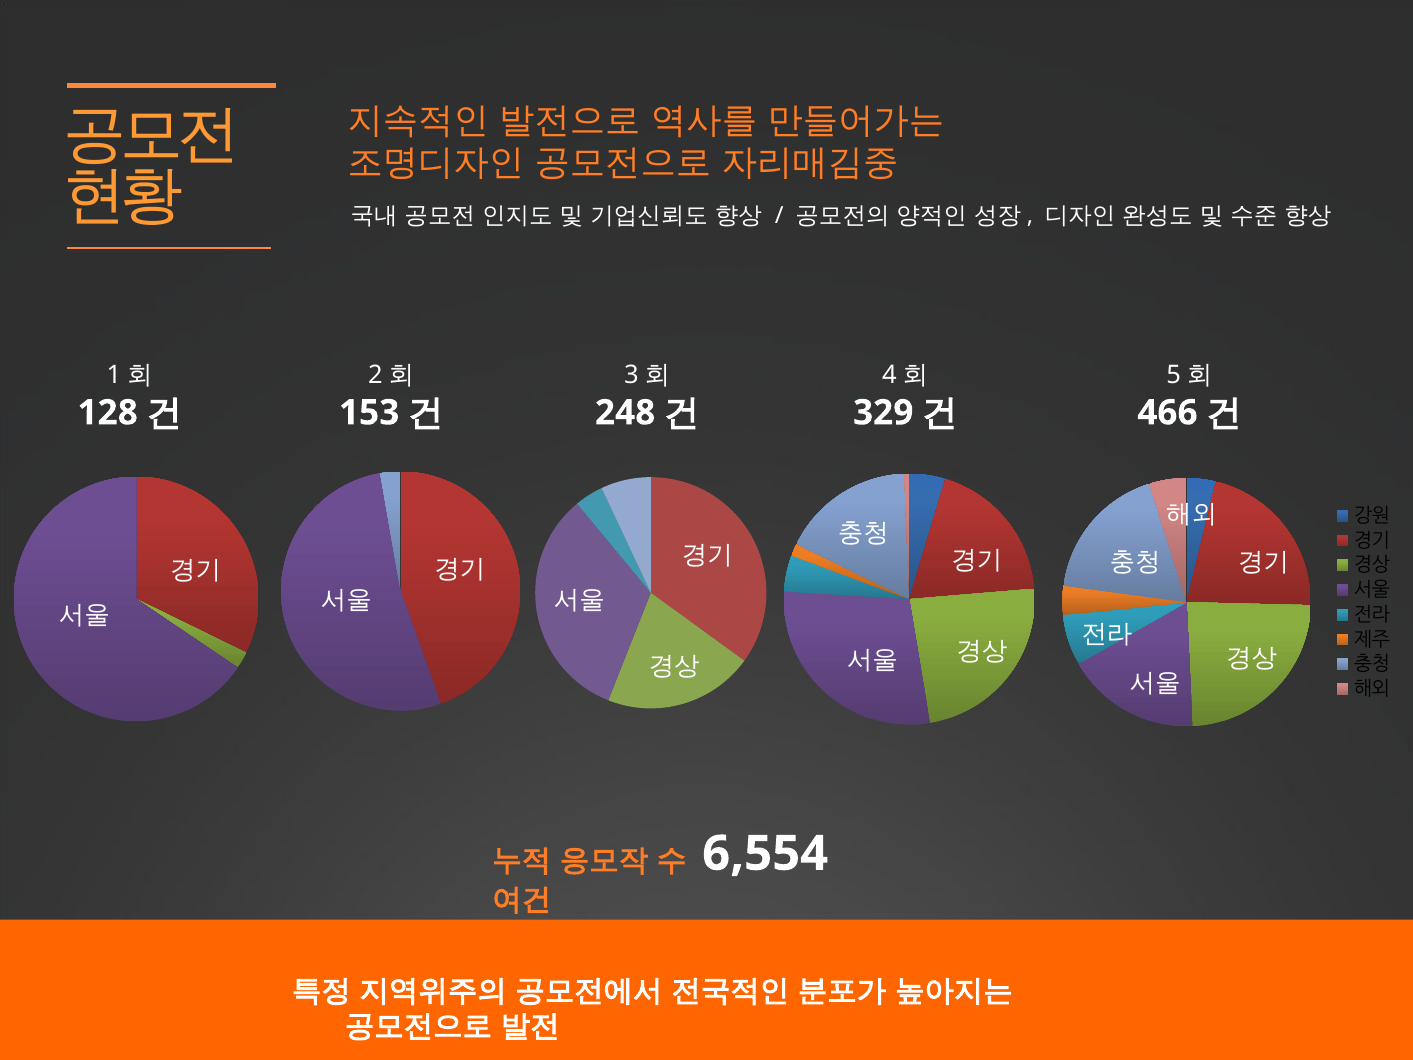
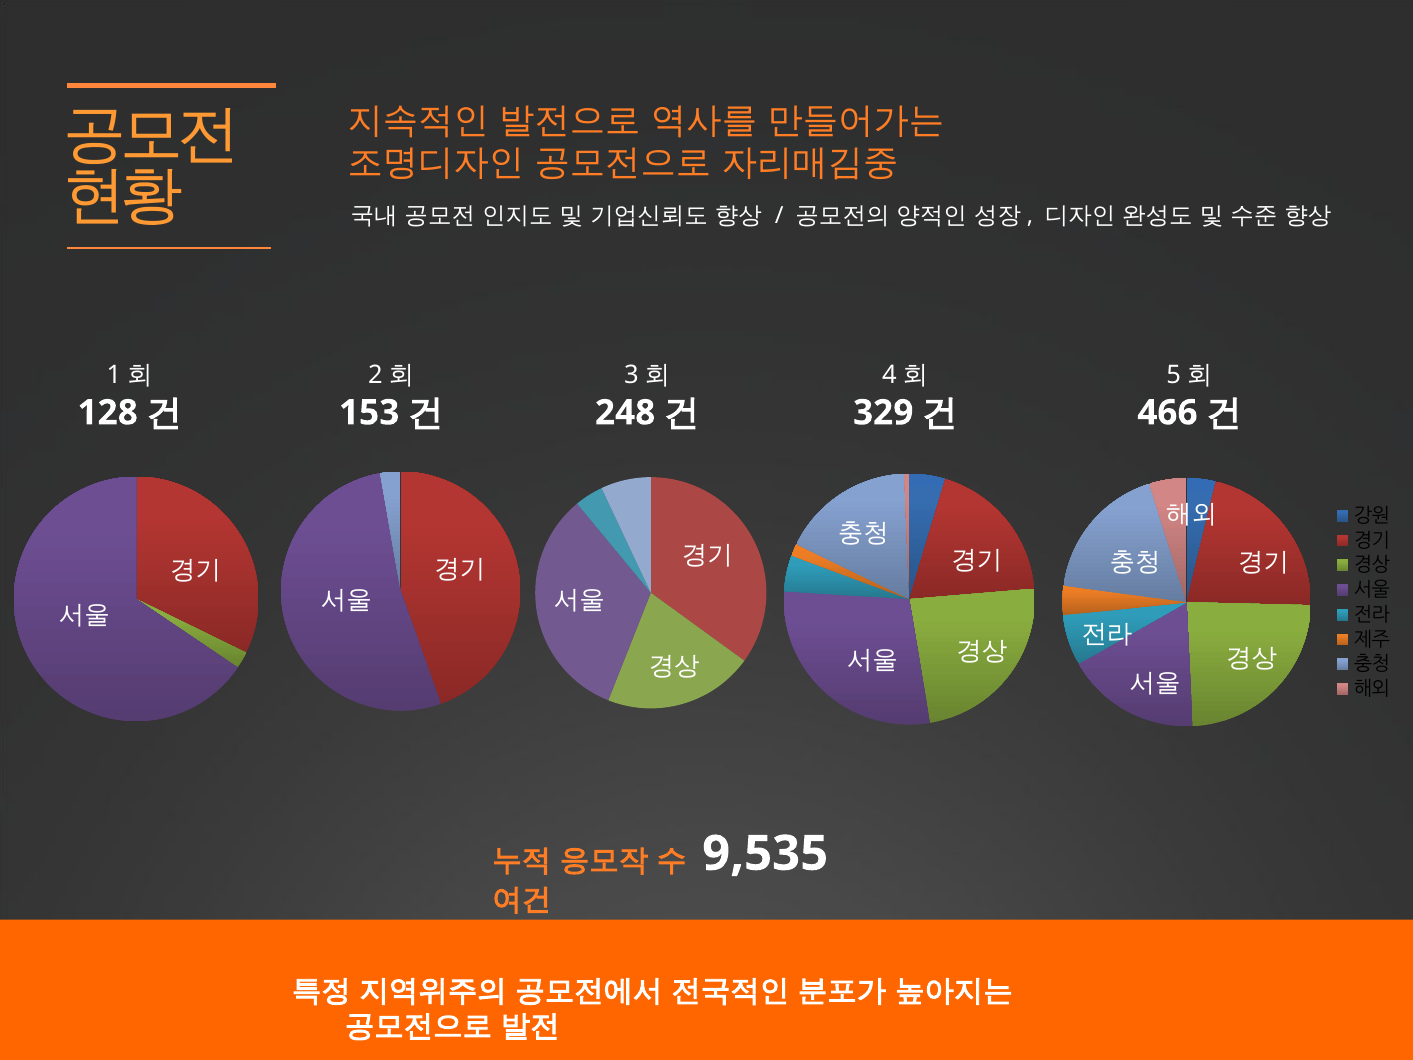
6,554: 6,554 -> 9,535
